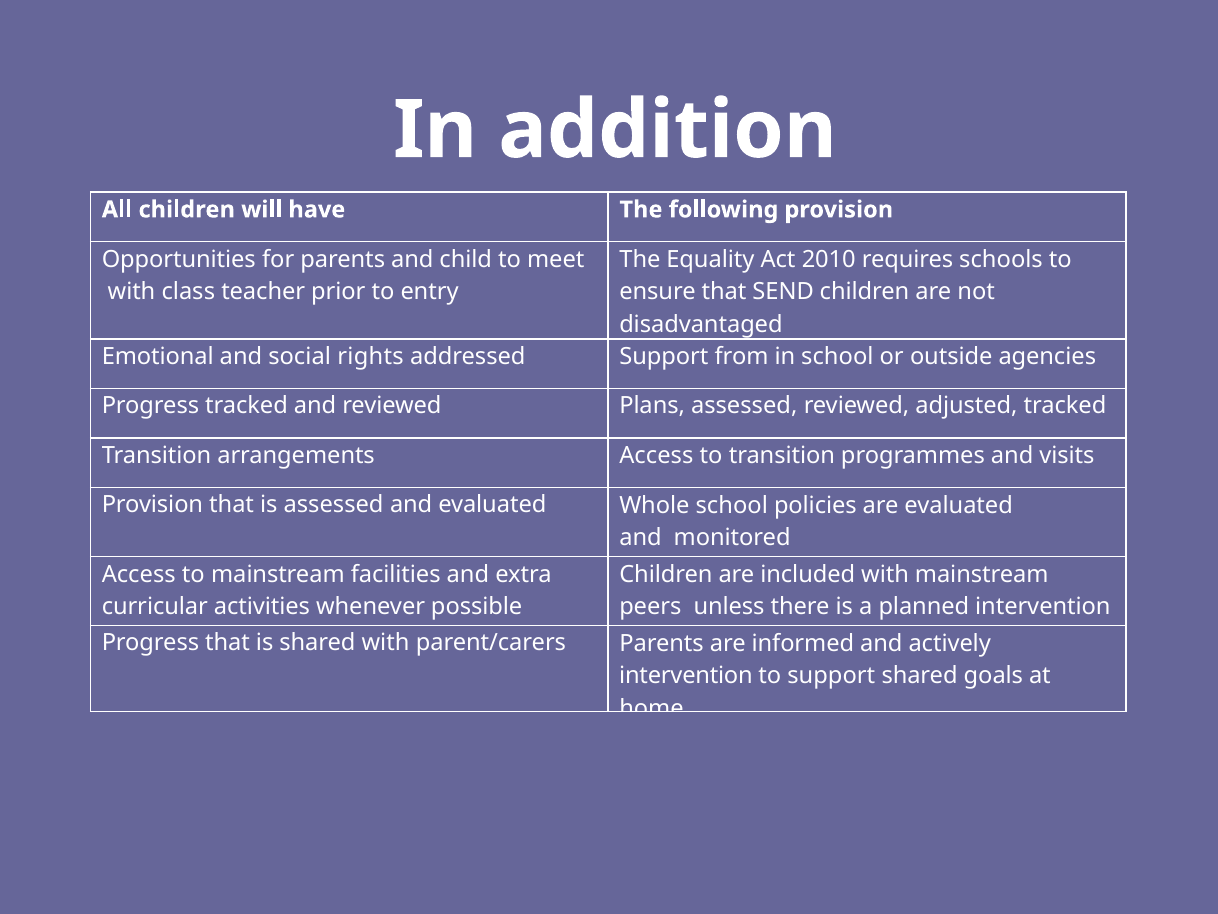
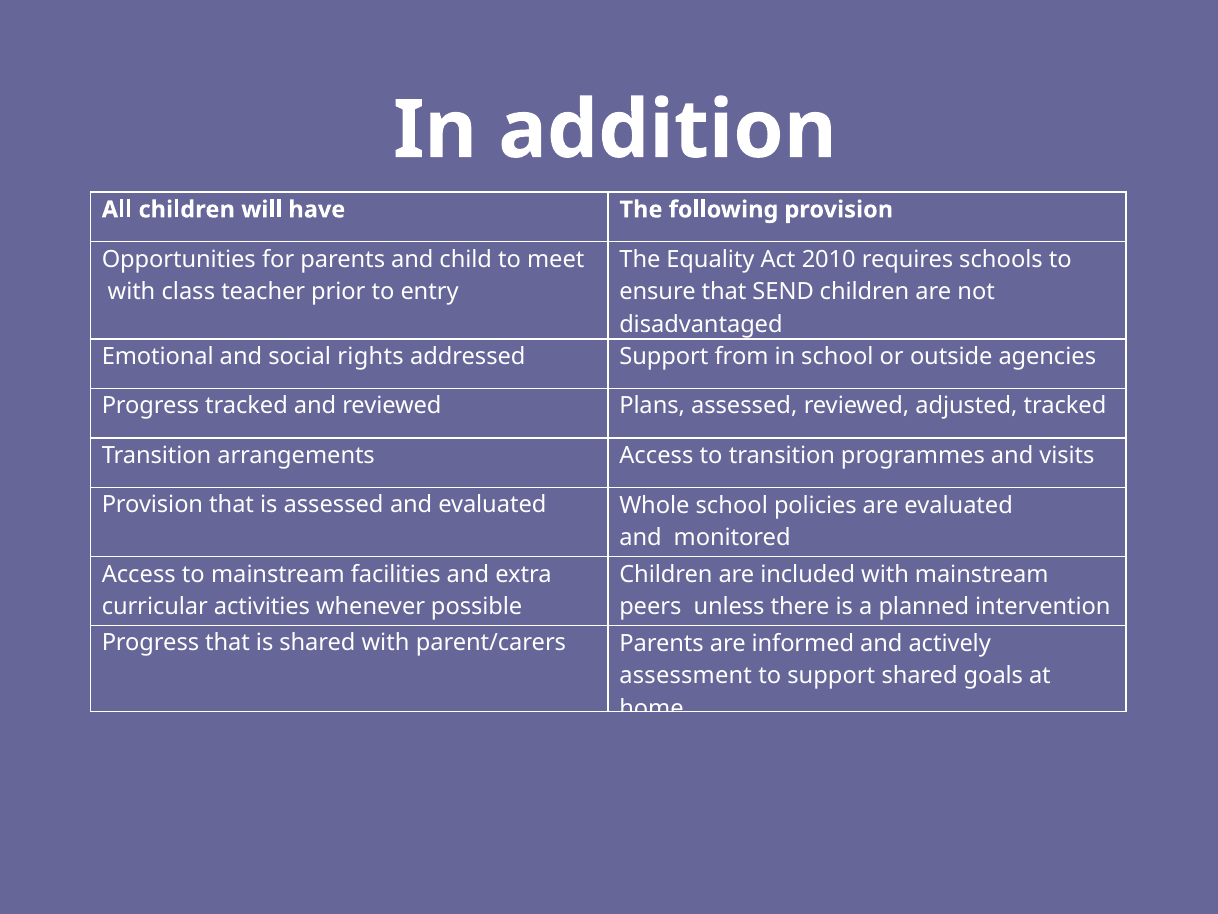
intervention at (686, 676): intervention -> assessment
